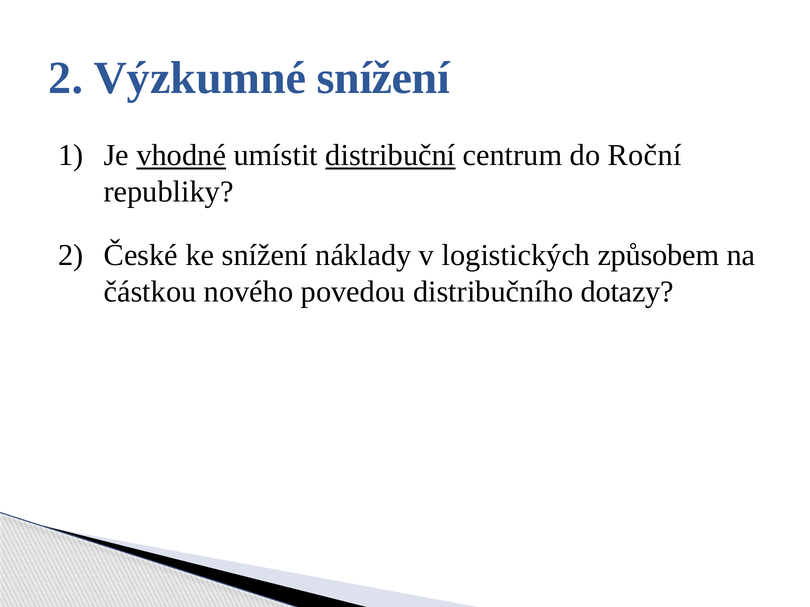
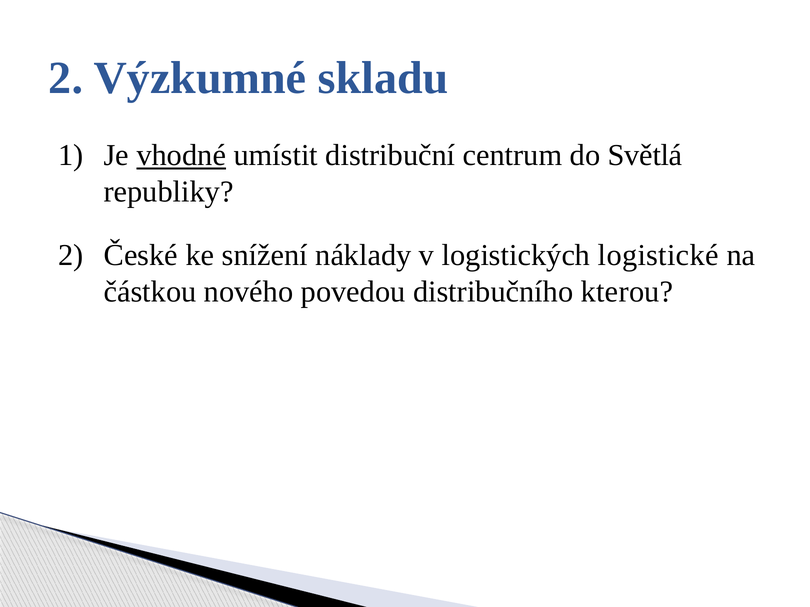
Výzkumné snížení: snížení -> skladu
distribuční underline: present -> none
Roční: Roční -> Světlá
způsobem: způsobem -> logistické
dotazy: dotazy -> kterou
